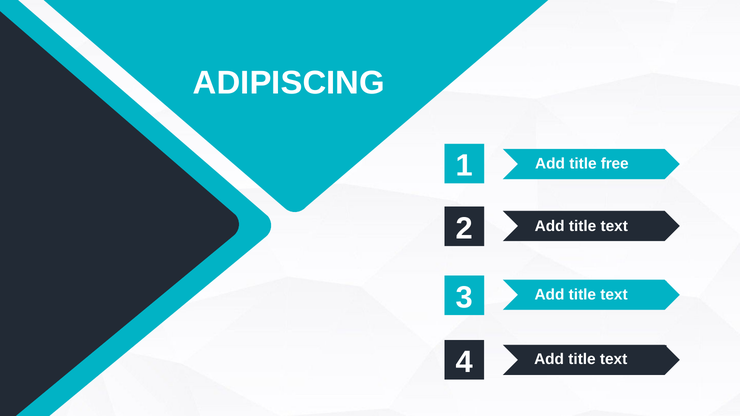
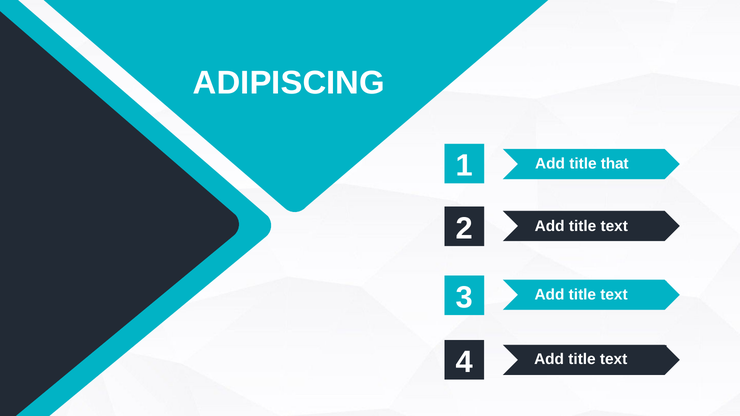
free: free -> that
